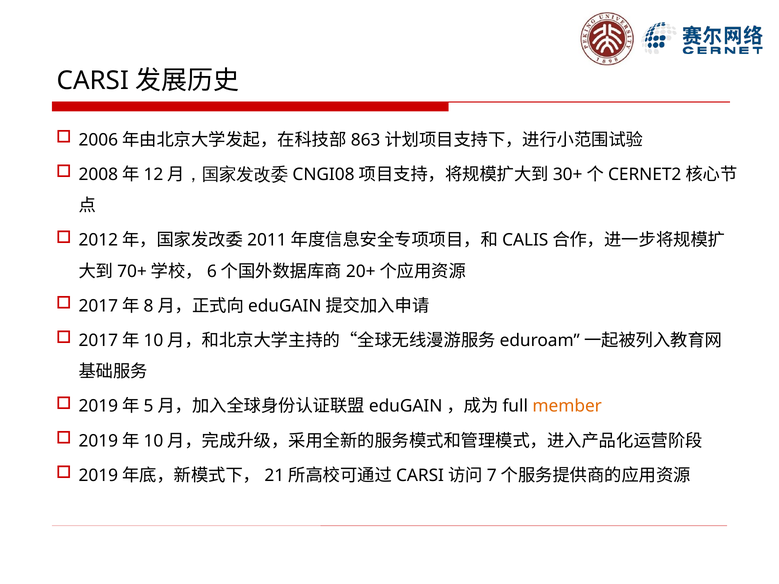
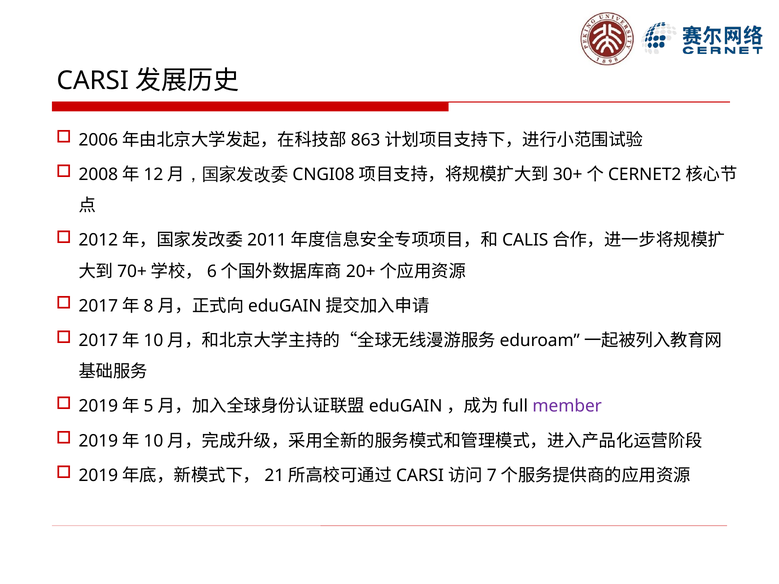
member colour: orange -> purple
